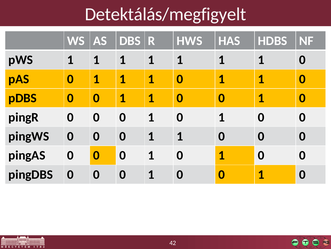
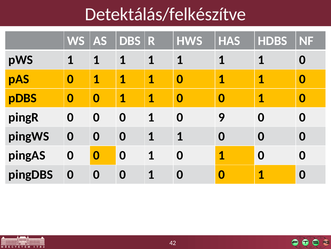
Detektálás/megfigyelt: Detektálás/megfigyelt -> Detektálás/felkészítve
1 at (222, 117): 1 -> 9
